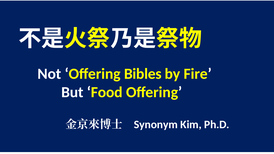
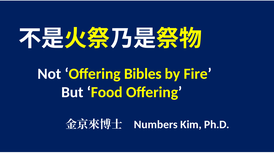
Synonym: Synonym -> Numbers
